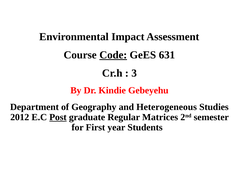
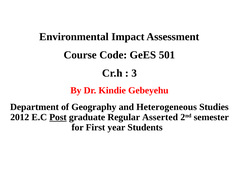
Code underline: present -> none
631: 631 -> 501
Matrices: Matrices -> Asserted
